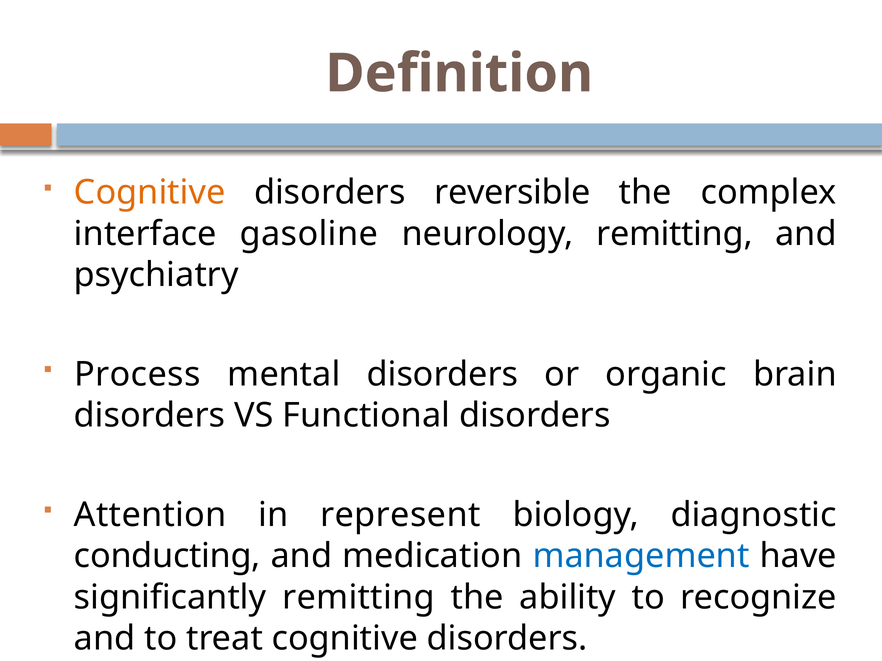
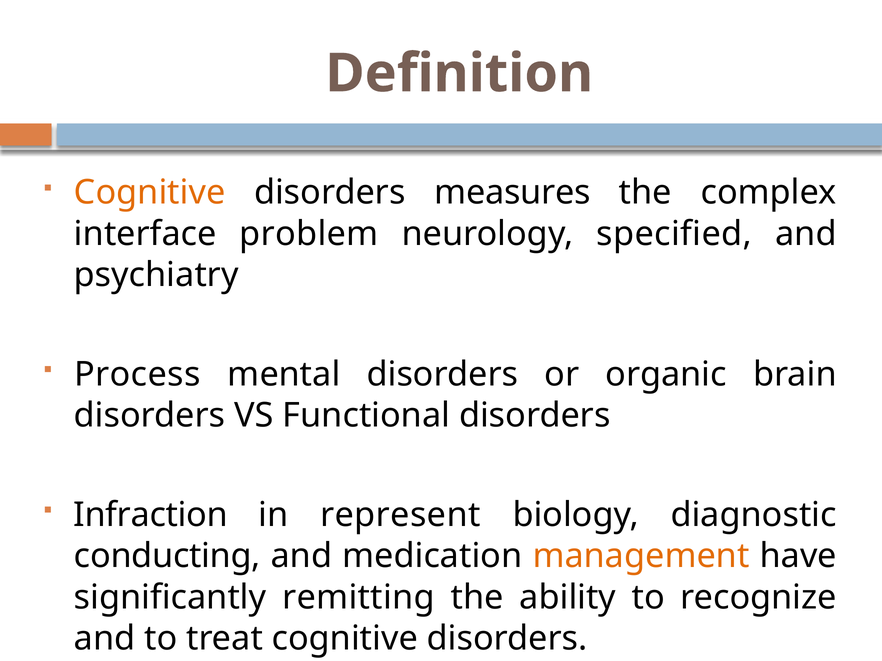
reversible: reversible -> measures
gasoline: gasoline -> problem
neurology remitting: remitting -> specified
Attention: Attention -> Infraction
management colour: blue -> orange
